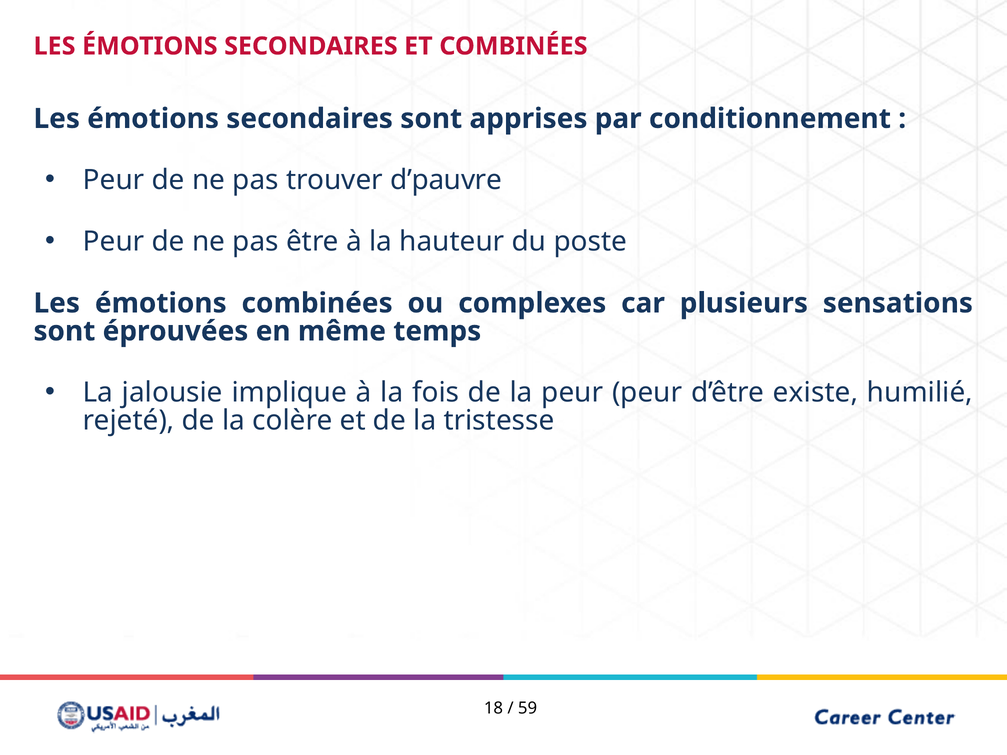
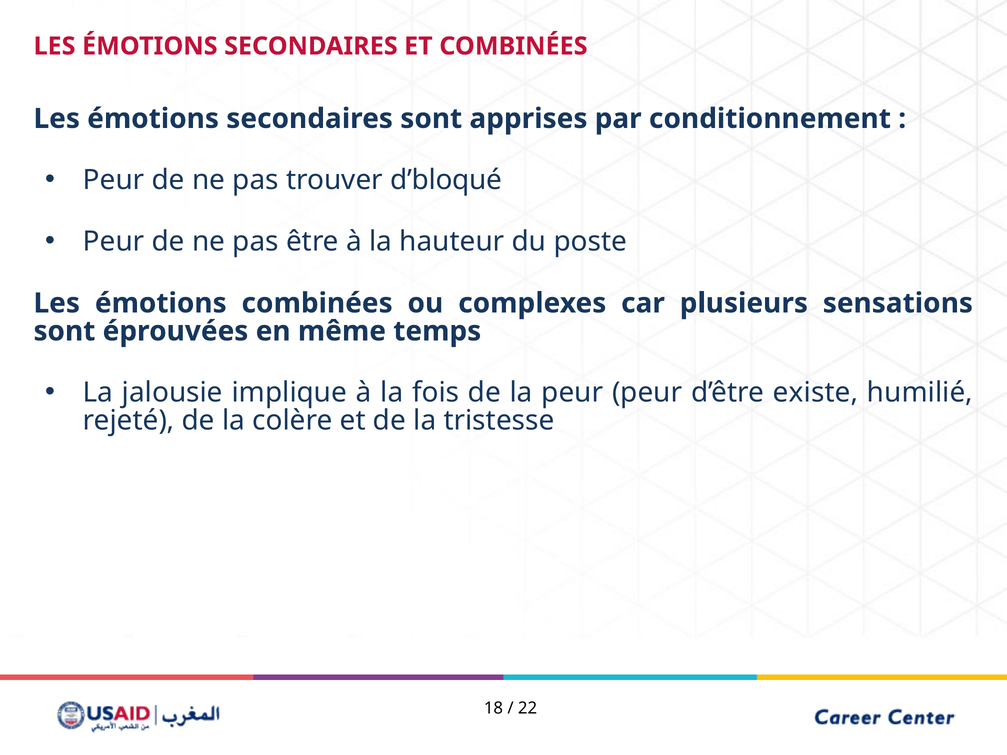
d’pauvre: d’pauvre -> d’bloqué
59: 59 -> 22
